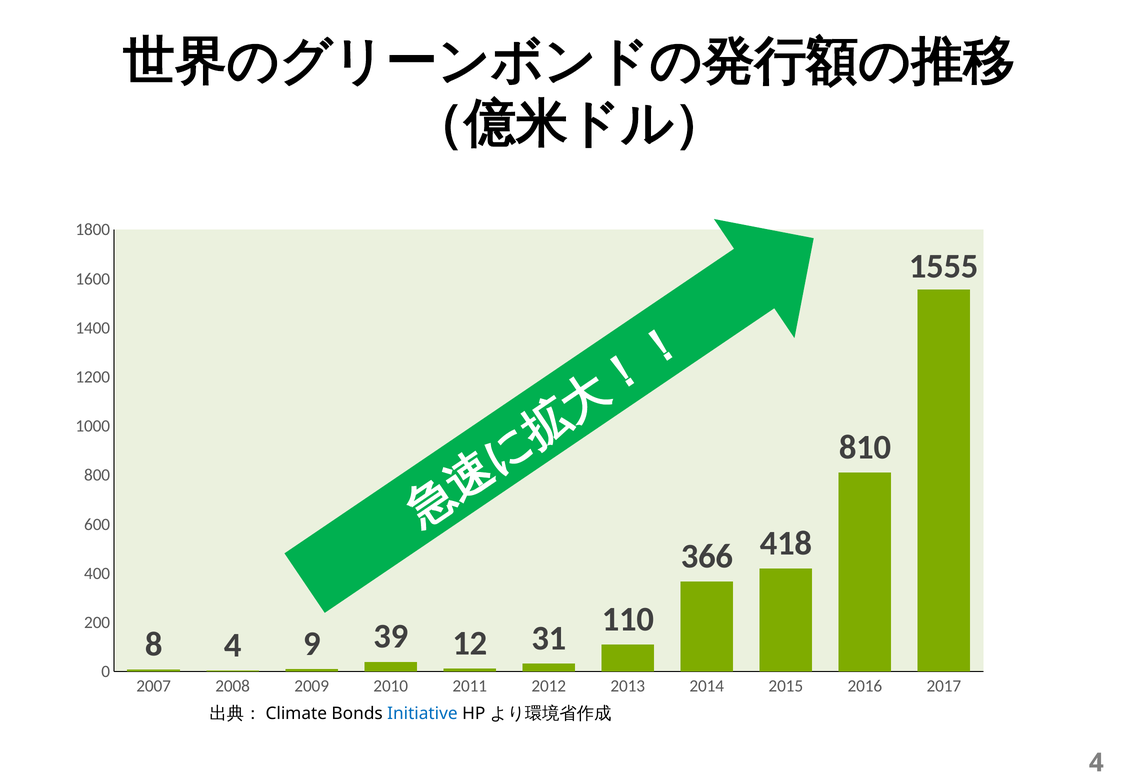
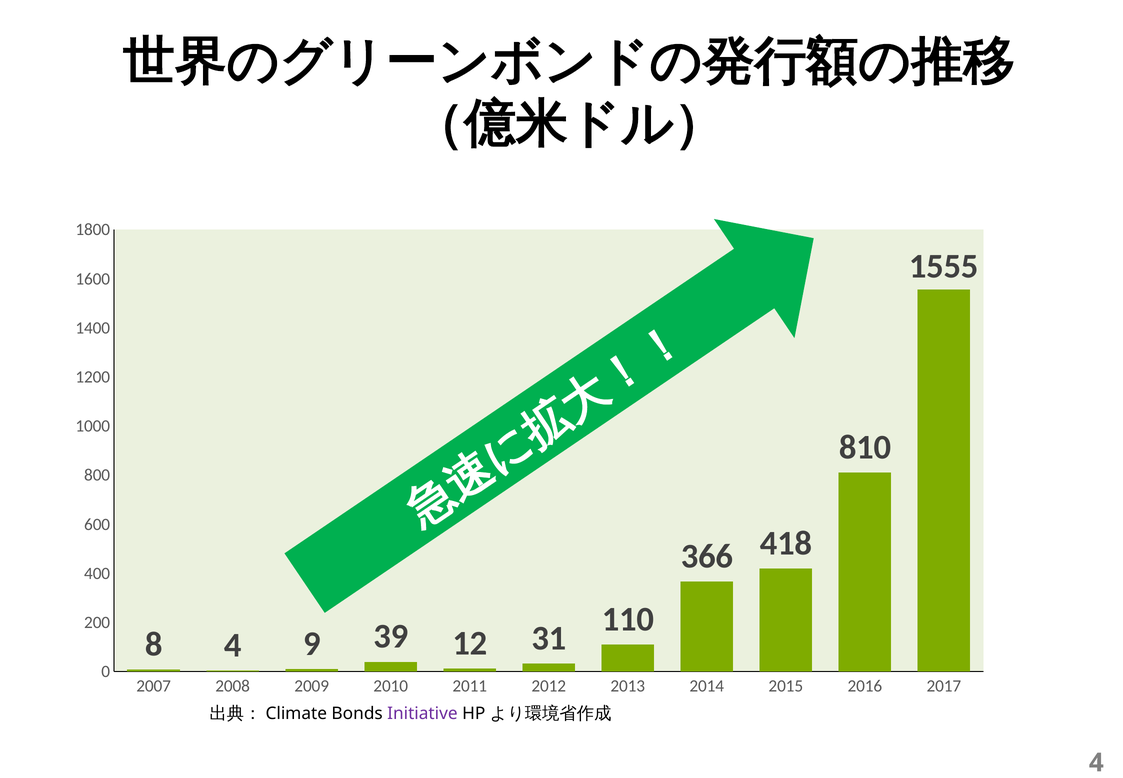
Initiative colour: blue -> purple
